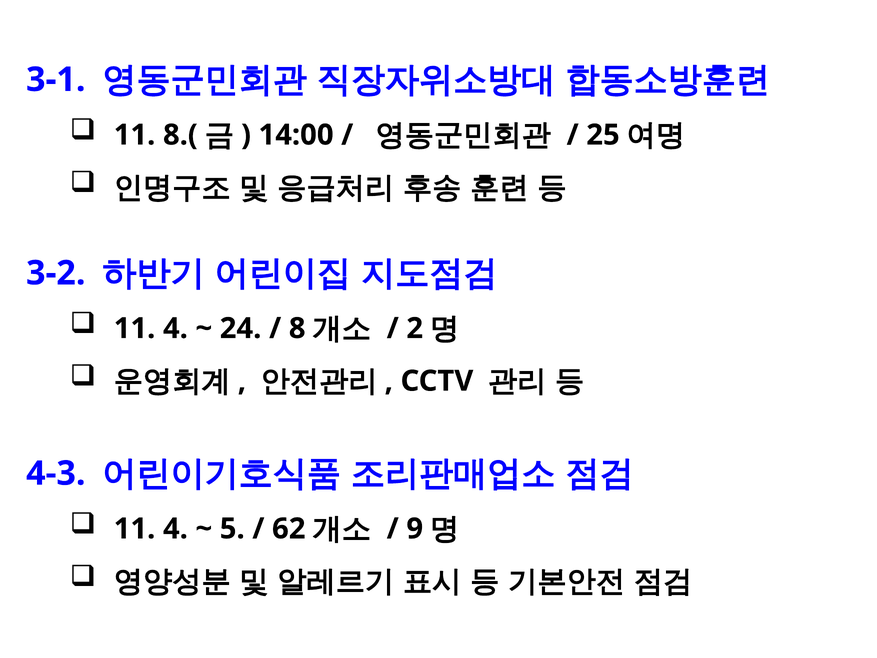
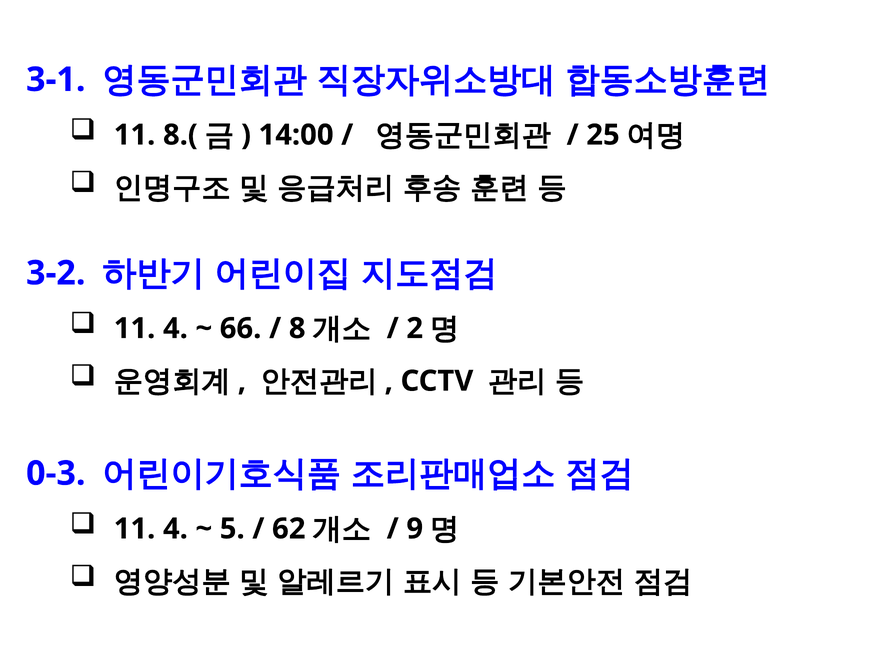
24: 24 -> 66
4-3: 4-3 -> 0-3
